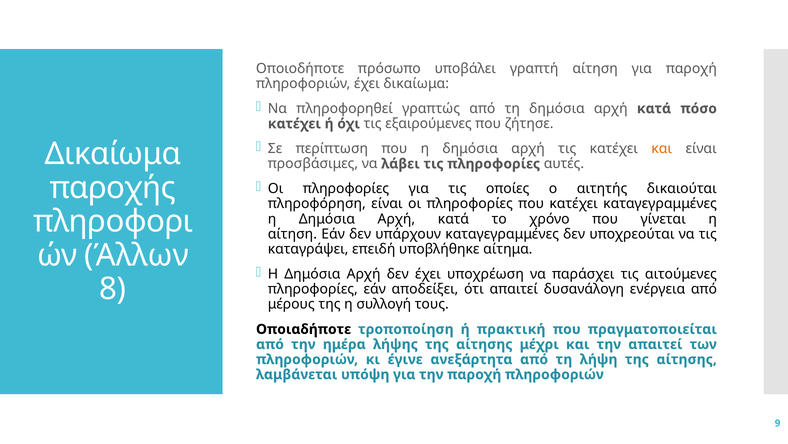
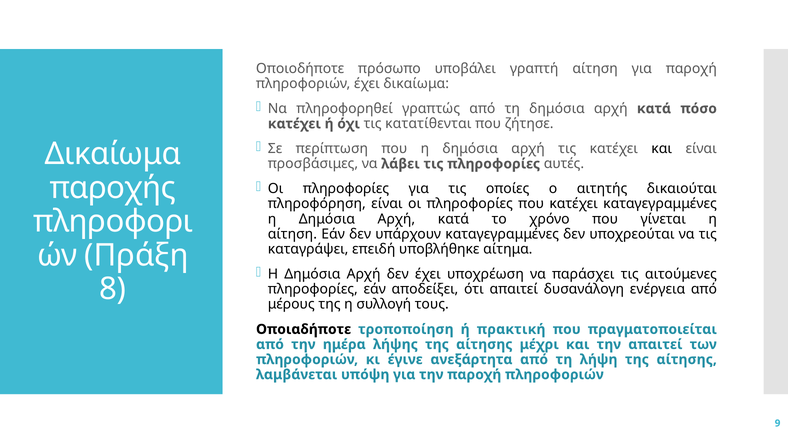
εξαιρούμενες: εξαιρούμενες -> κατατίθενται
και at (662, 148) colour: orange -> black
Άλλων: Άλλων -> Πράξη
